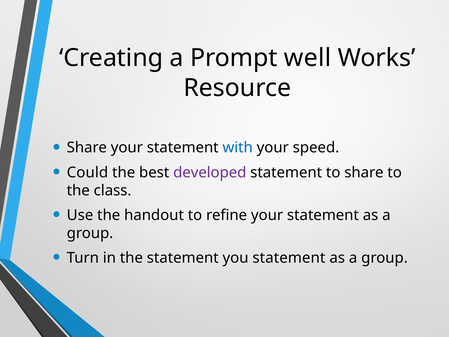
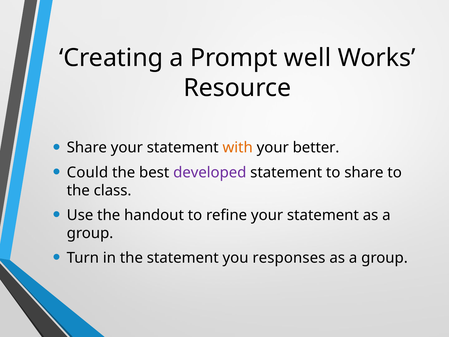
with colour: blue -> orange
speed: speed -> better
you statement: statement -> responses
